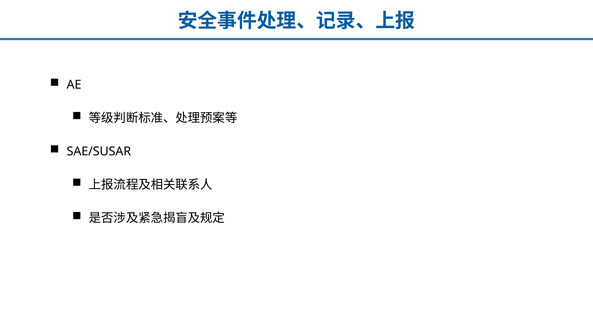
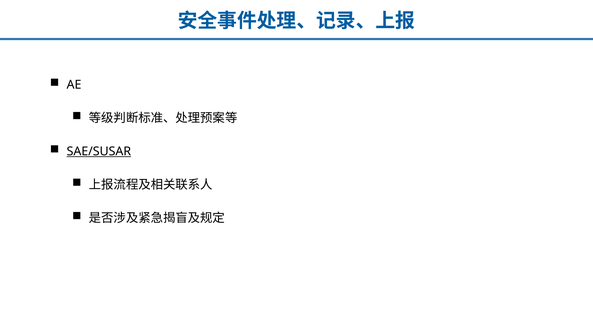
SAE/SUSAR underline: none -> present
